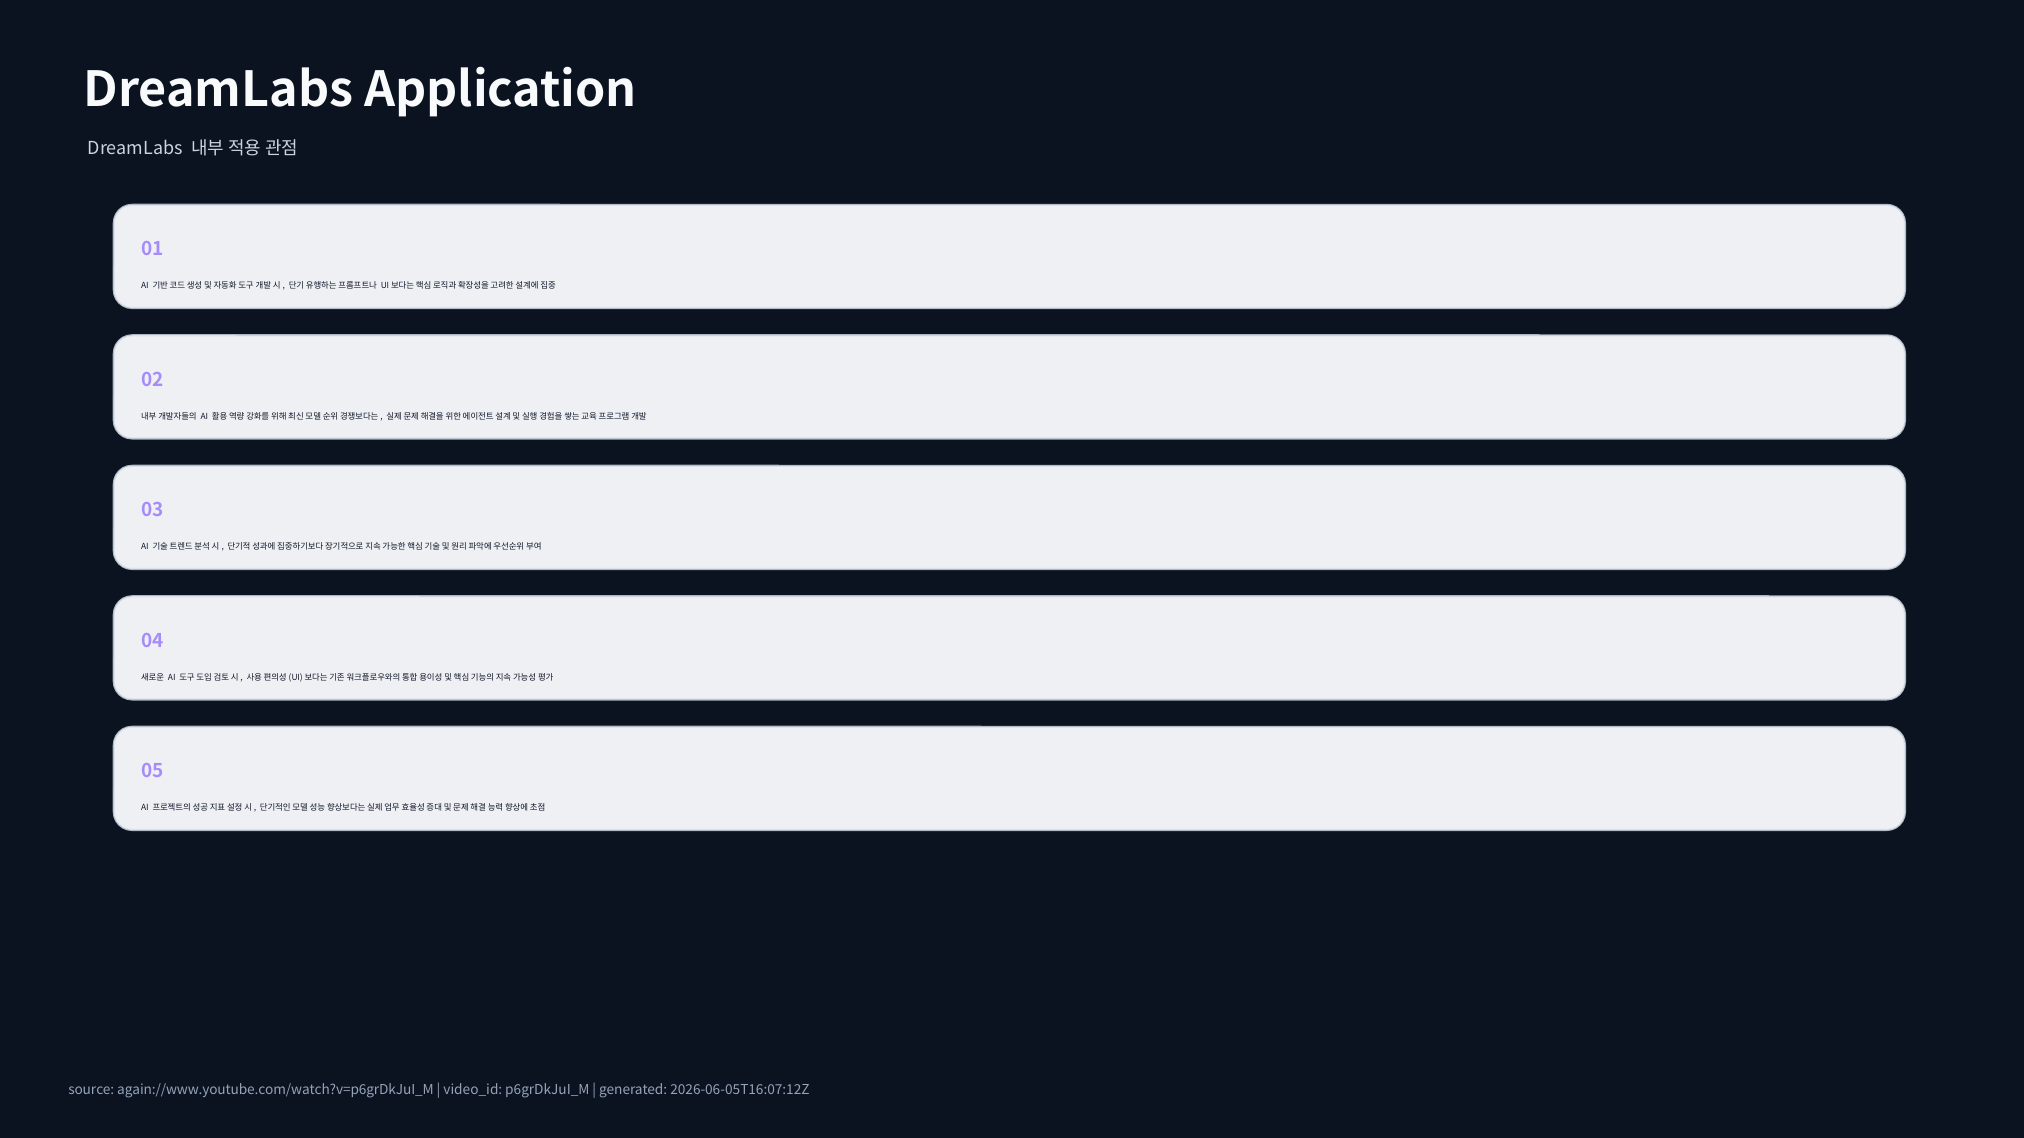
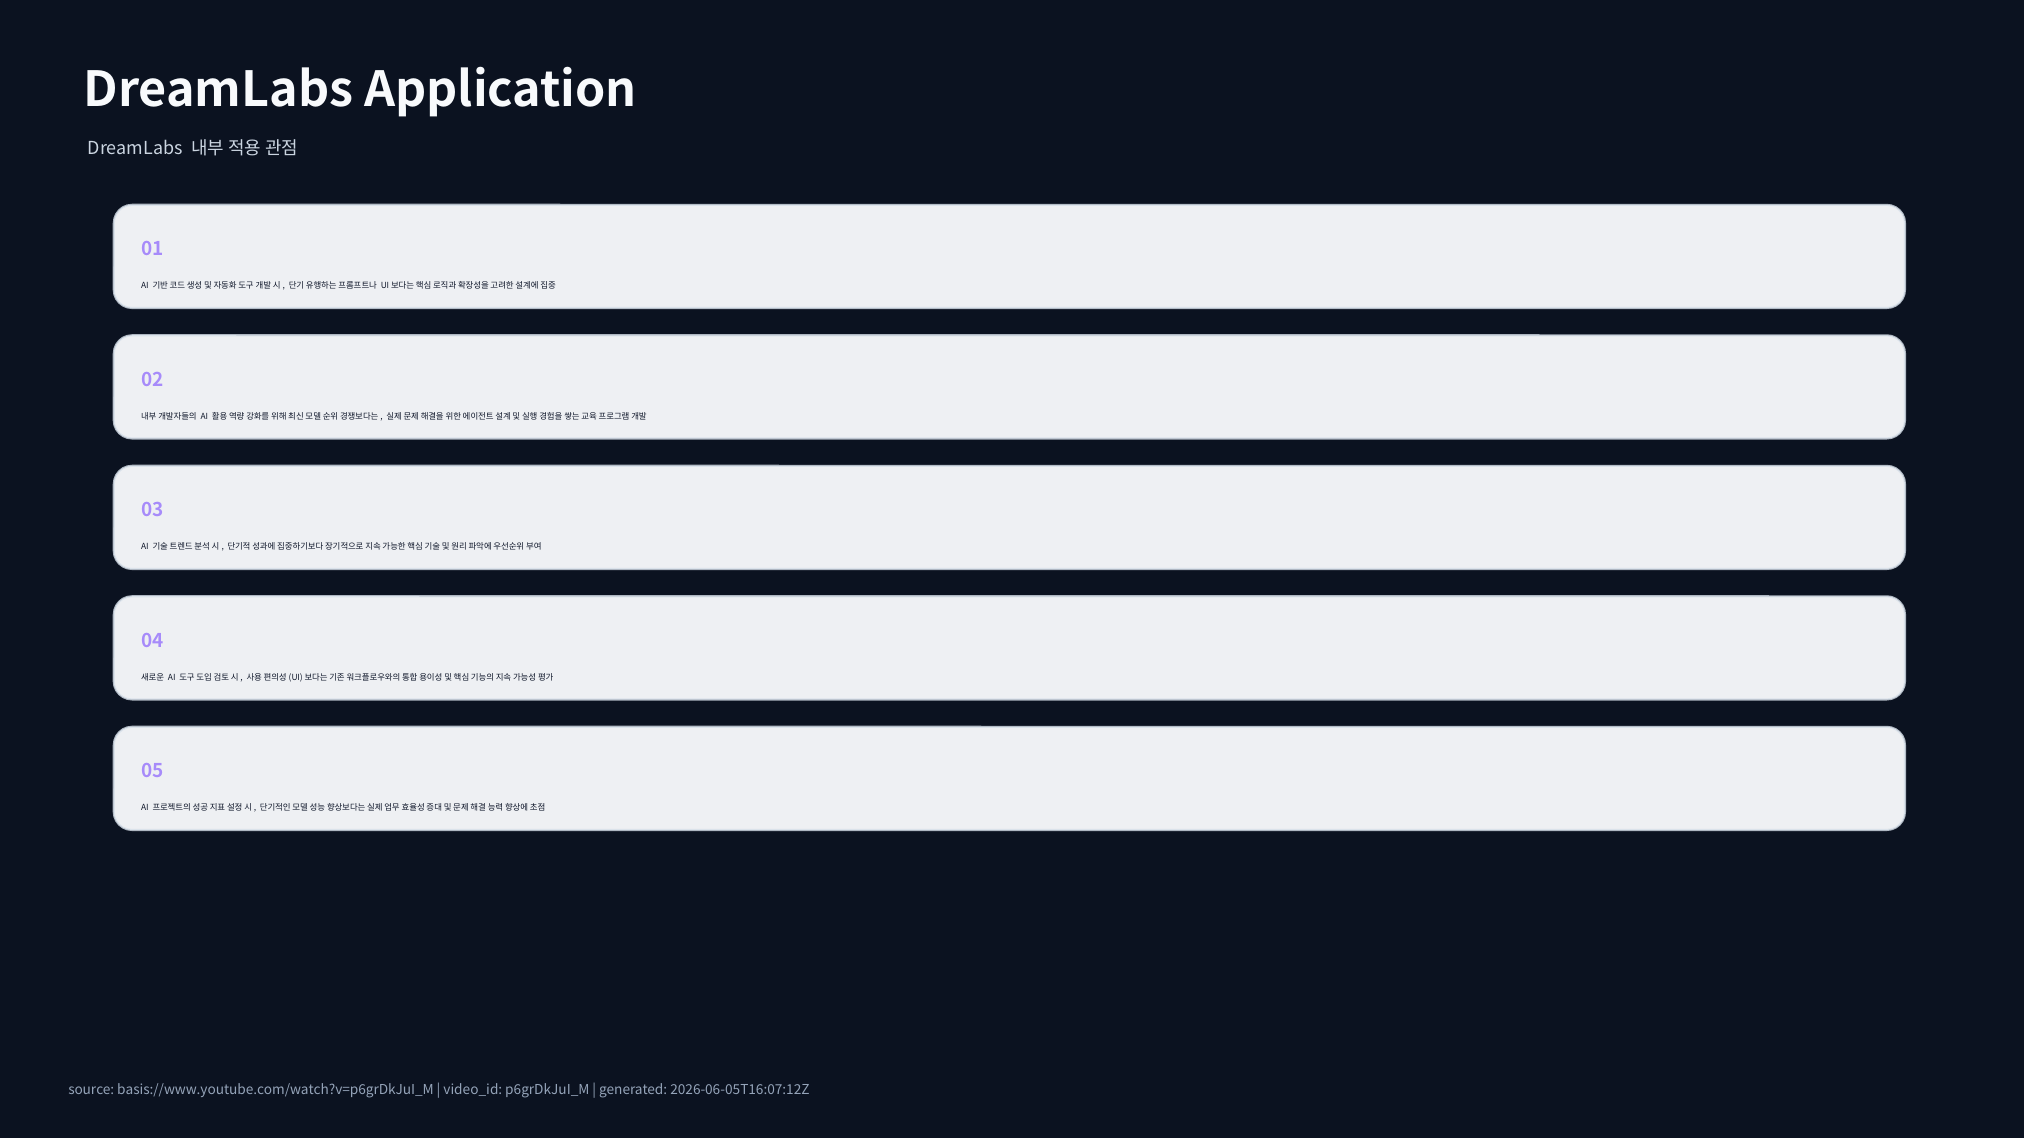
again://www.youtube.com/watch?v=p6grDkJuI_M: again://www.youtube.com/watch?v=p6grDkJuI_M -> basis://www.youtube.com/watch?v=p6grDkJuI_M
